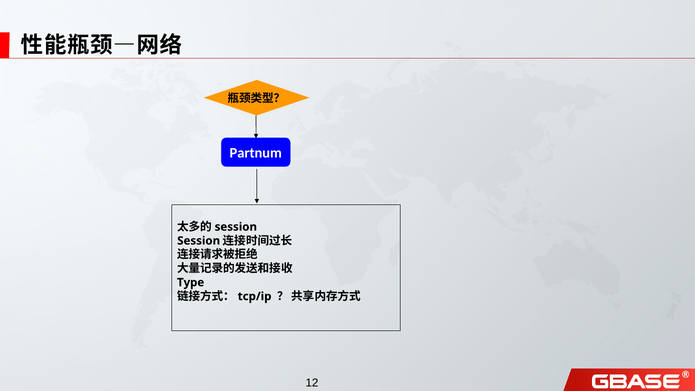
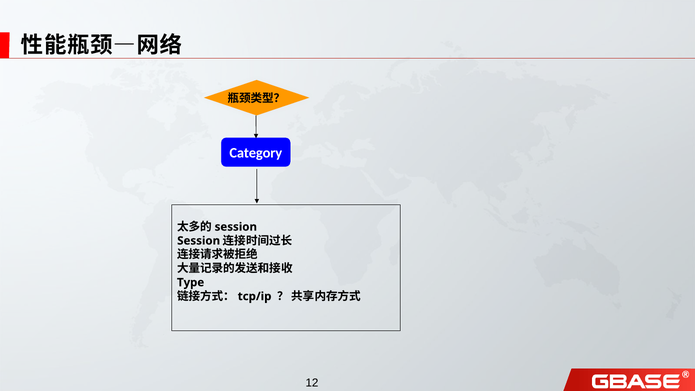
Partnum: Partnum -> Category
